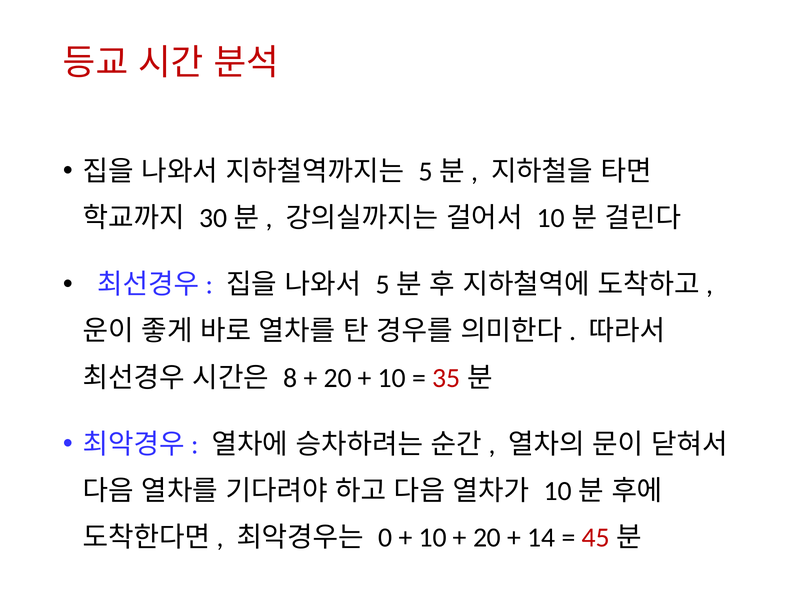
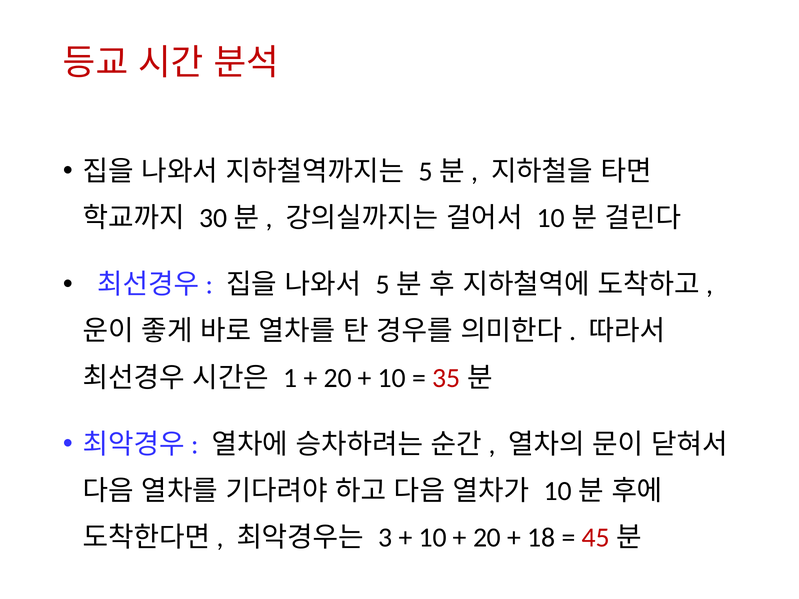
8: 8 -> 1
0: 0 -> 3
14: 14 -> 18
